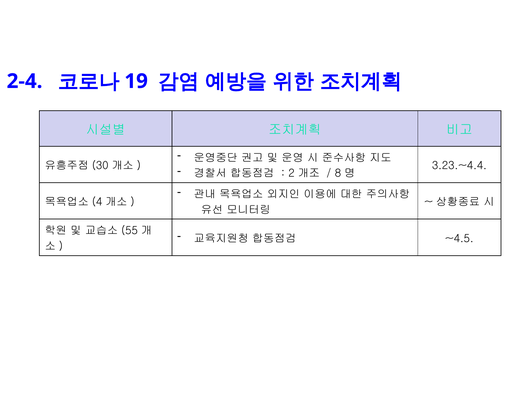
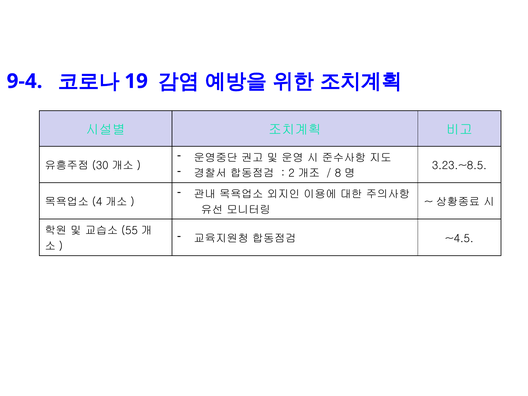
2-4: 2-4 -> 9-4
3.23.~4.4: 3.23.~4.4 -> 3.23.~8.5
